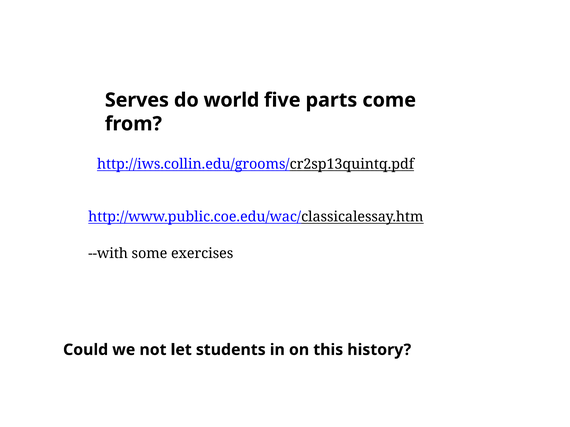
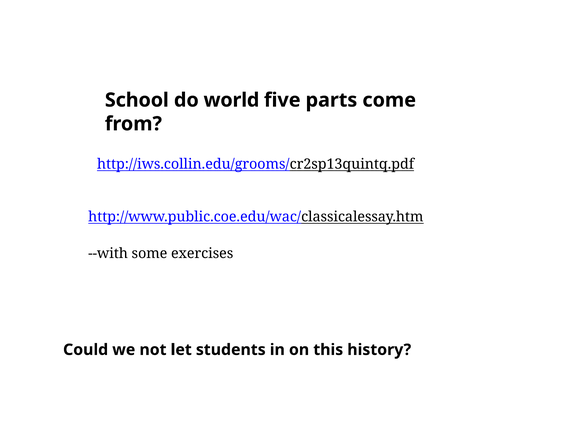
Serves: Serves -> School
